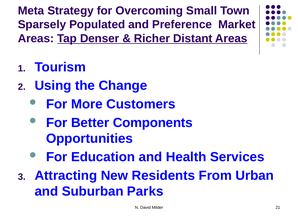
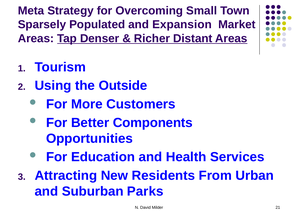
Preference: Preference -> Expansion
Change: Change -> Outside
